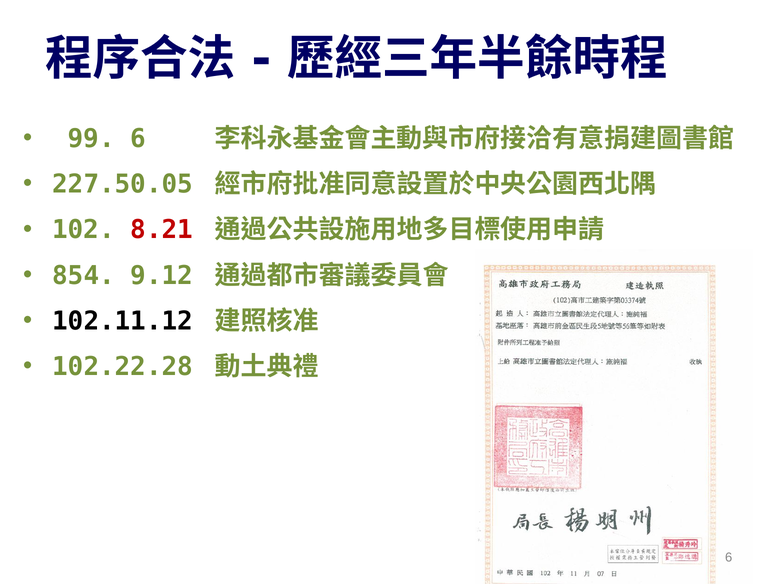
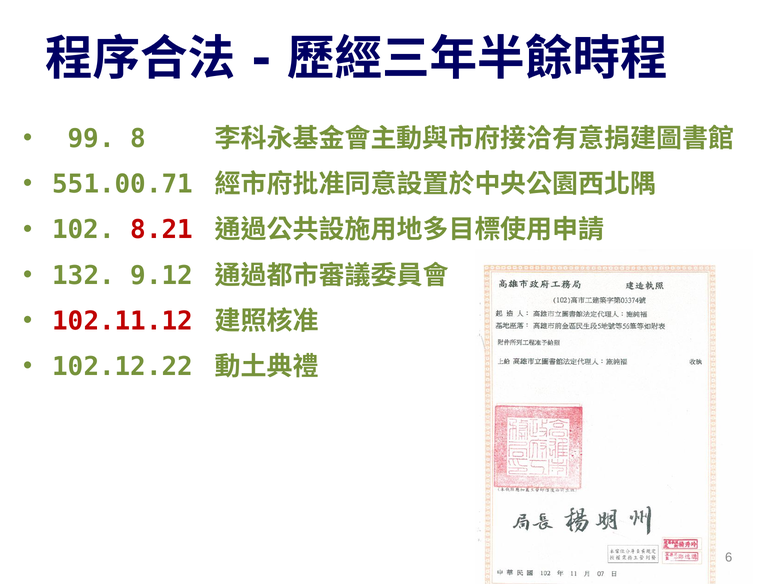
99 6: 6 -> 8
227.50.05: 227.50.05 -> 551.00.71
854: 854 -> 132
102.11.12 colour: black -> red
102.22.28: 102.22.28 -> 102.12.22
